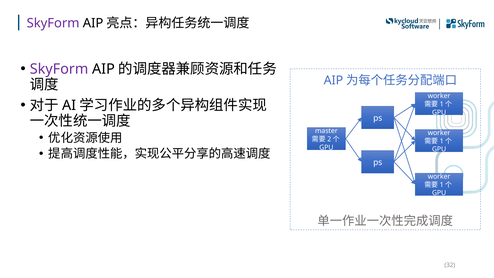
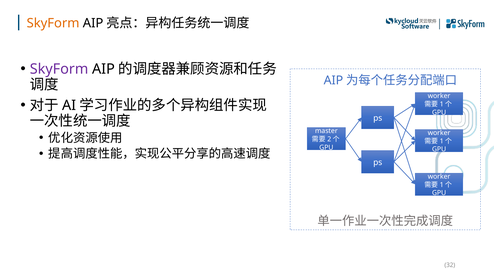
SkyForm at (53, 23) colour: purple -> orange
